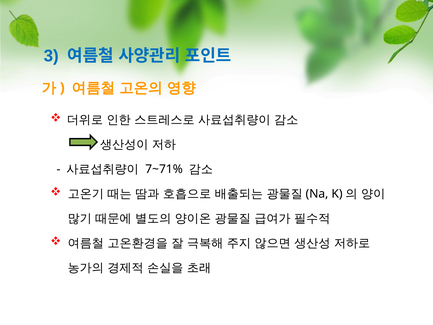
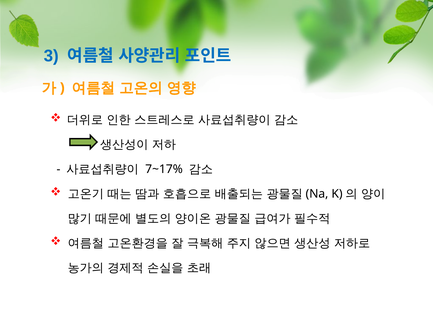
7~71%: 7~71% -> 7~17%
